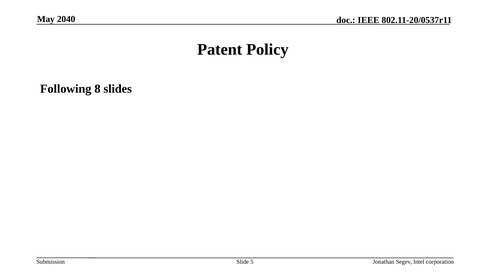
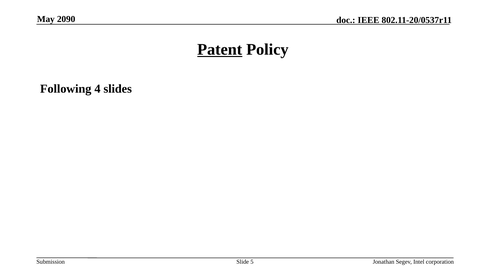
2040: 2040 -> 2090
Patent underline: none -> present
8: 8 -> 4
